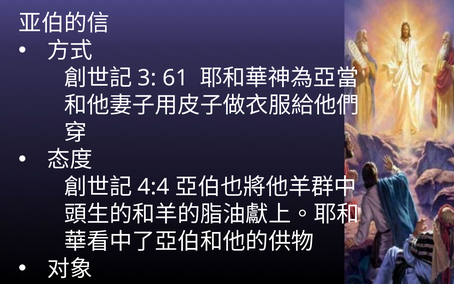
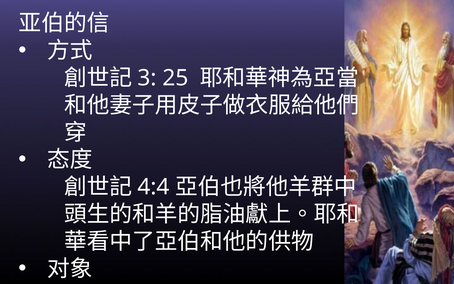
61: 61 -> 25
